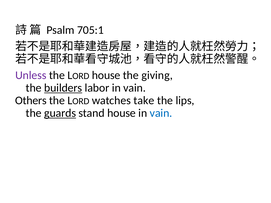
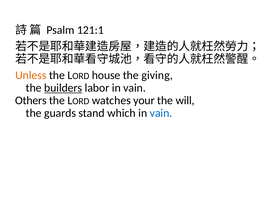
705:1: 705:1 -> 121:1
Unless colour: purple -> orange
take: take -> your
lips: lips -> will
guards underline: present -> none
stand house: house -> which
